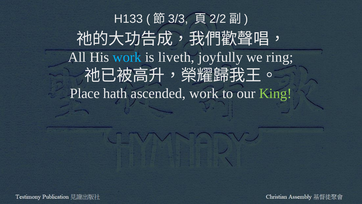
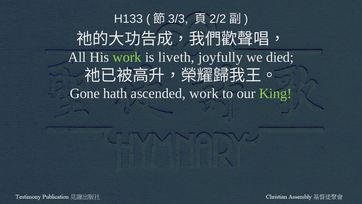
work at (127, 57) colour: light blue -> light green
ring: ring -> died
Place: Place -> Gone
